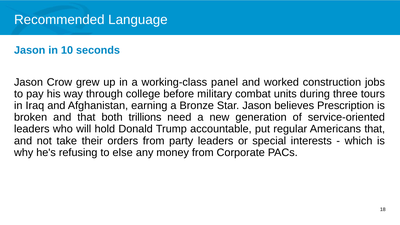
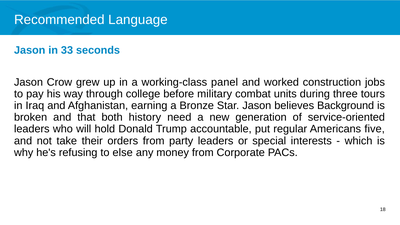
10: 10 -> 33
Prescription: Prescription -> Background
trillions: trillions -> history
Americans that: that -> five
